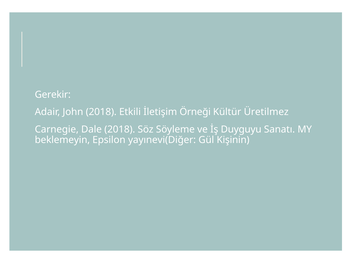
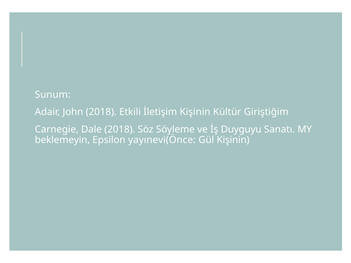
Gerekir: Gerekir -> Sunum
İletişim Örneği: Örneği -> Kişinin
Üretilmez: Üretilmez -> Giriştiğim
yayınevi(Diğer: yayınevi(Diğer -> yayınevi(Önce
